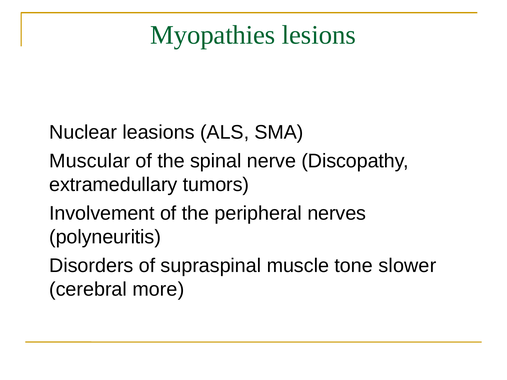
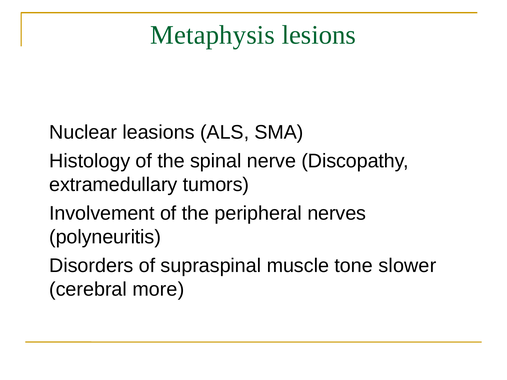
Myopathies: Myopathies -> Metaphysis
Muscular: Muscular -> Histology
